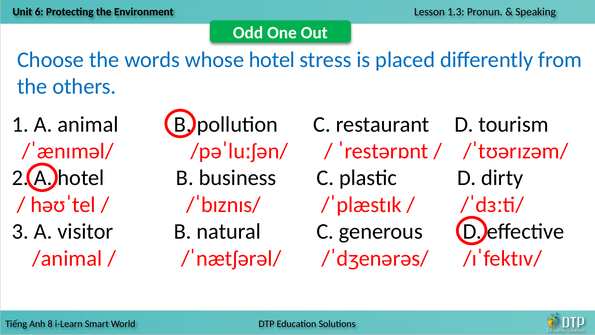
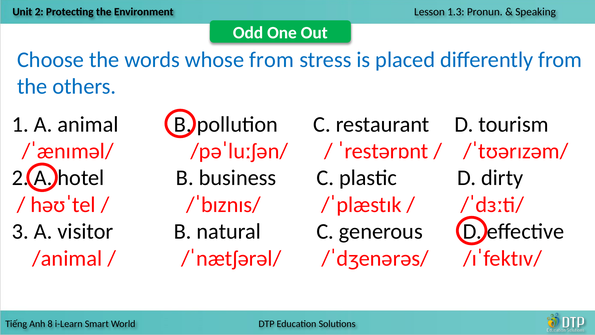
6 at (39, 12): 6 -> 2
whose hotel: hotel -> from
